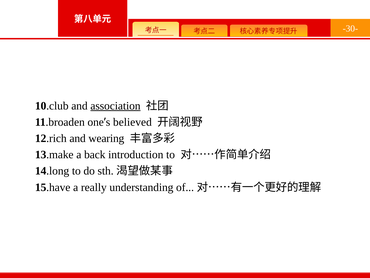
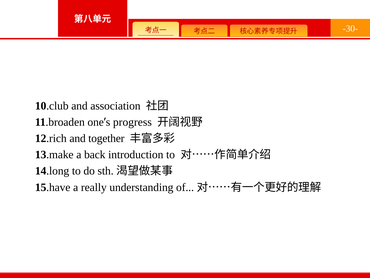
association underline: present -> none
believed: believed -> progress
wearing: wearing -> together
